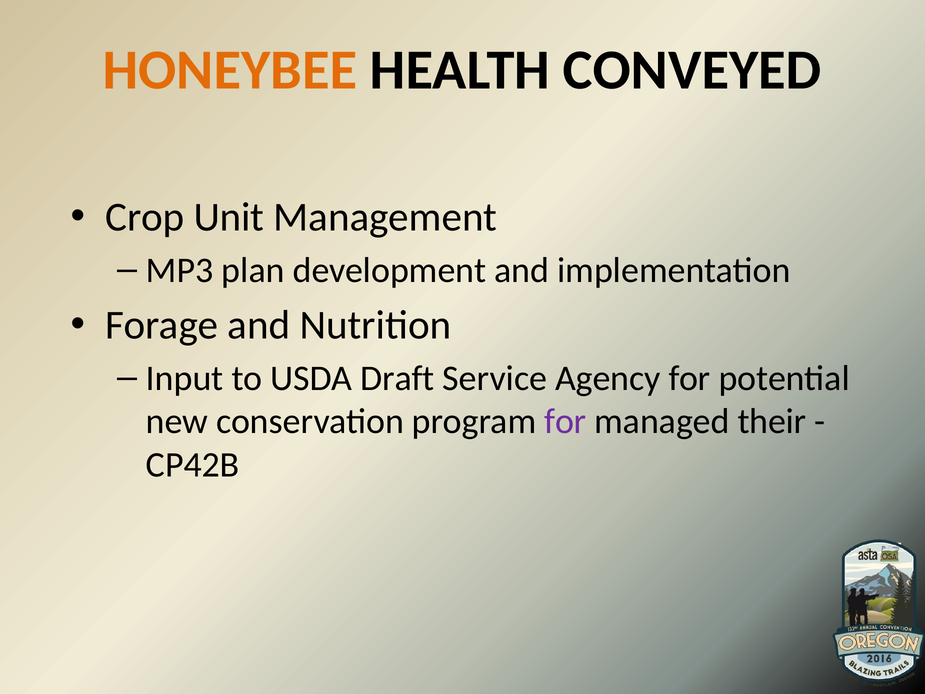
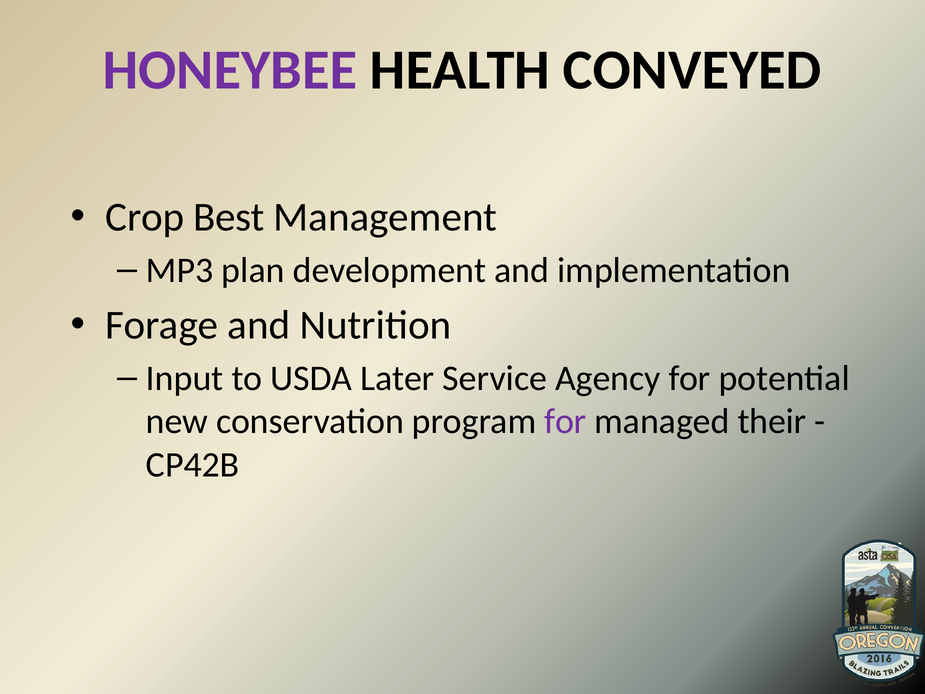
HONEYBEE colour: orange -> purple
Unit: Unit -> Best
Draft: Draft -> Later
